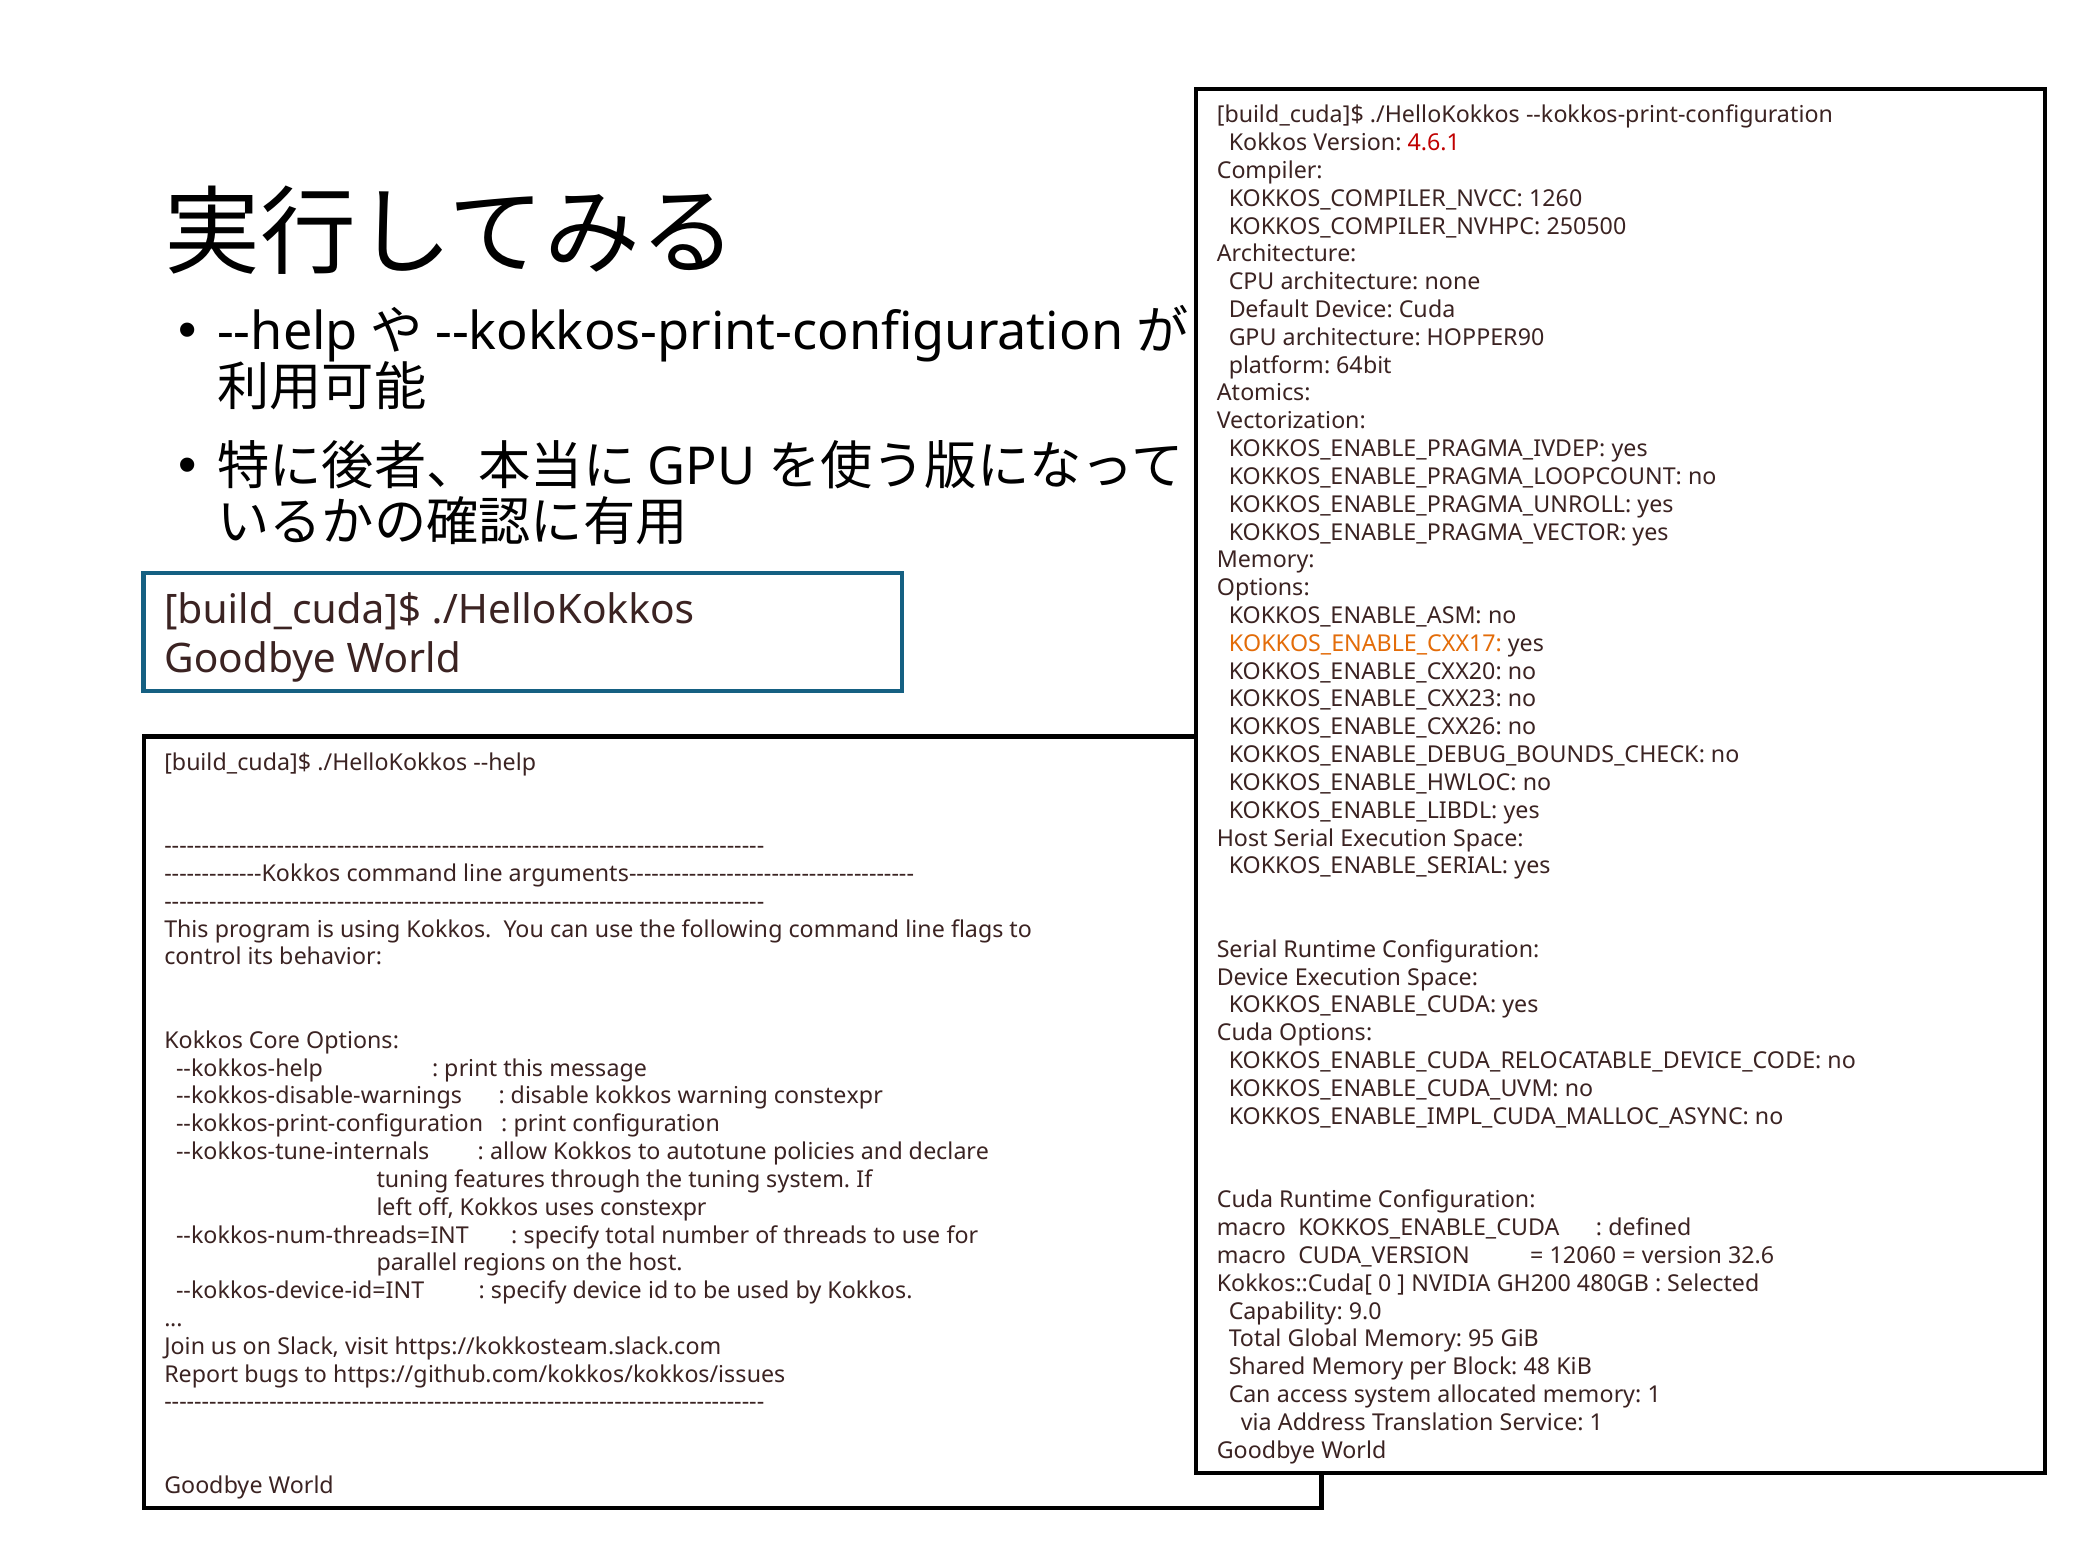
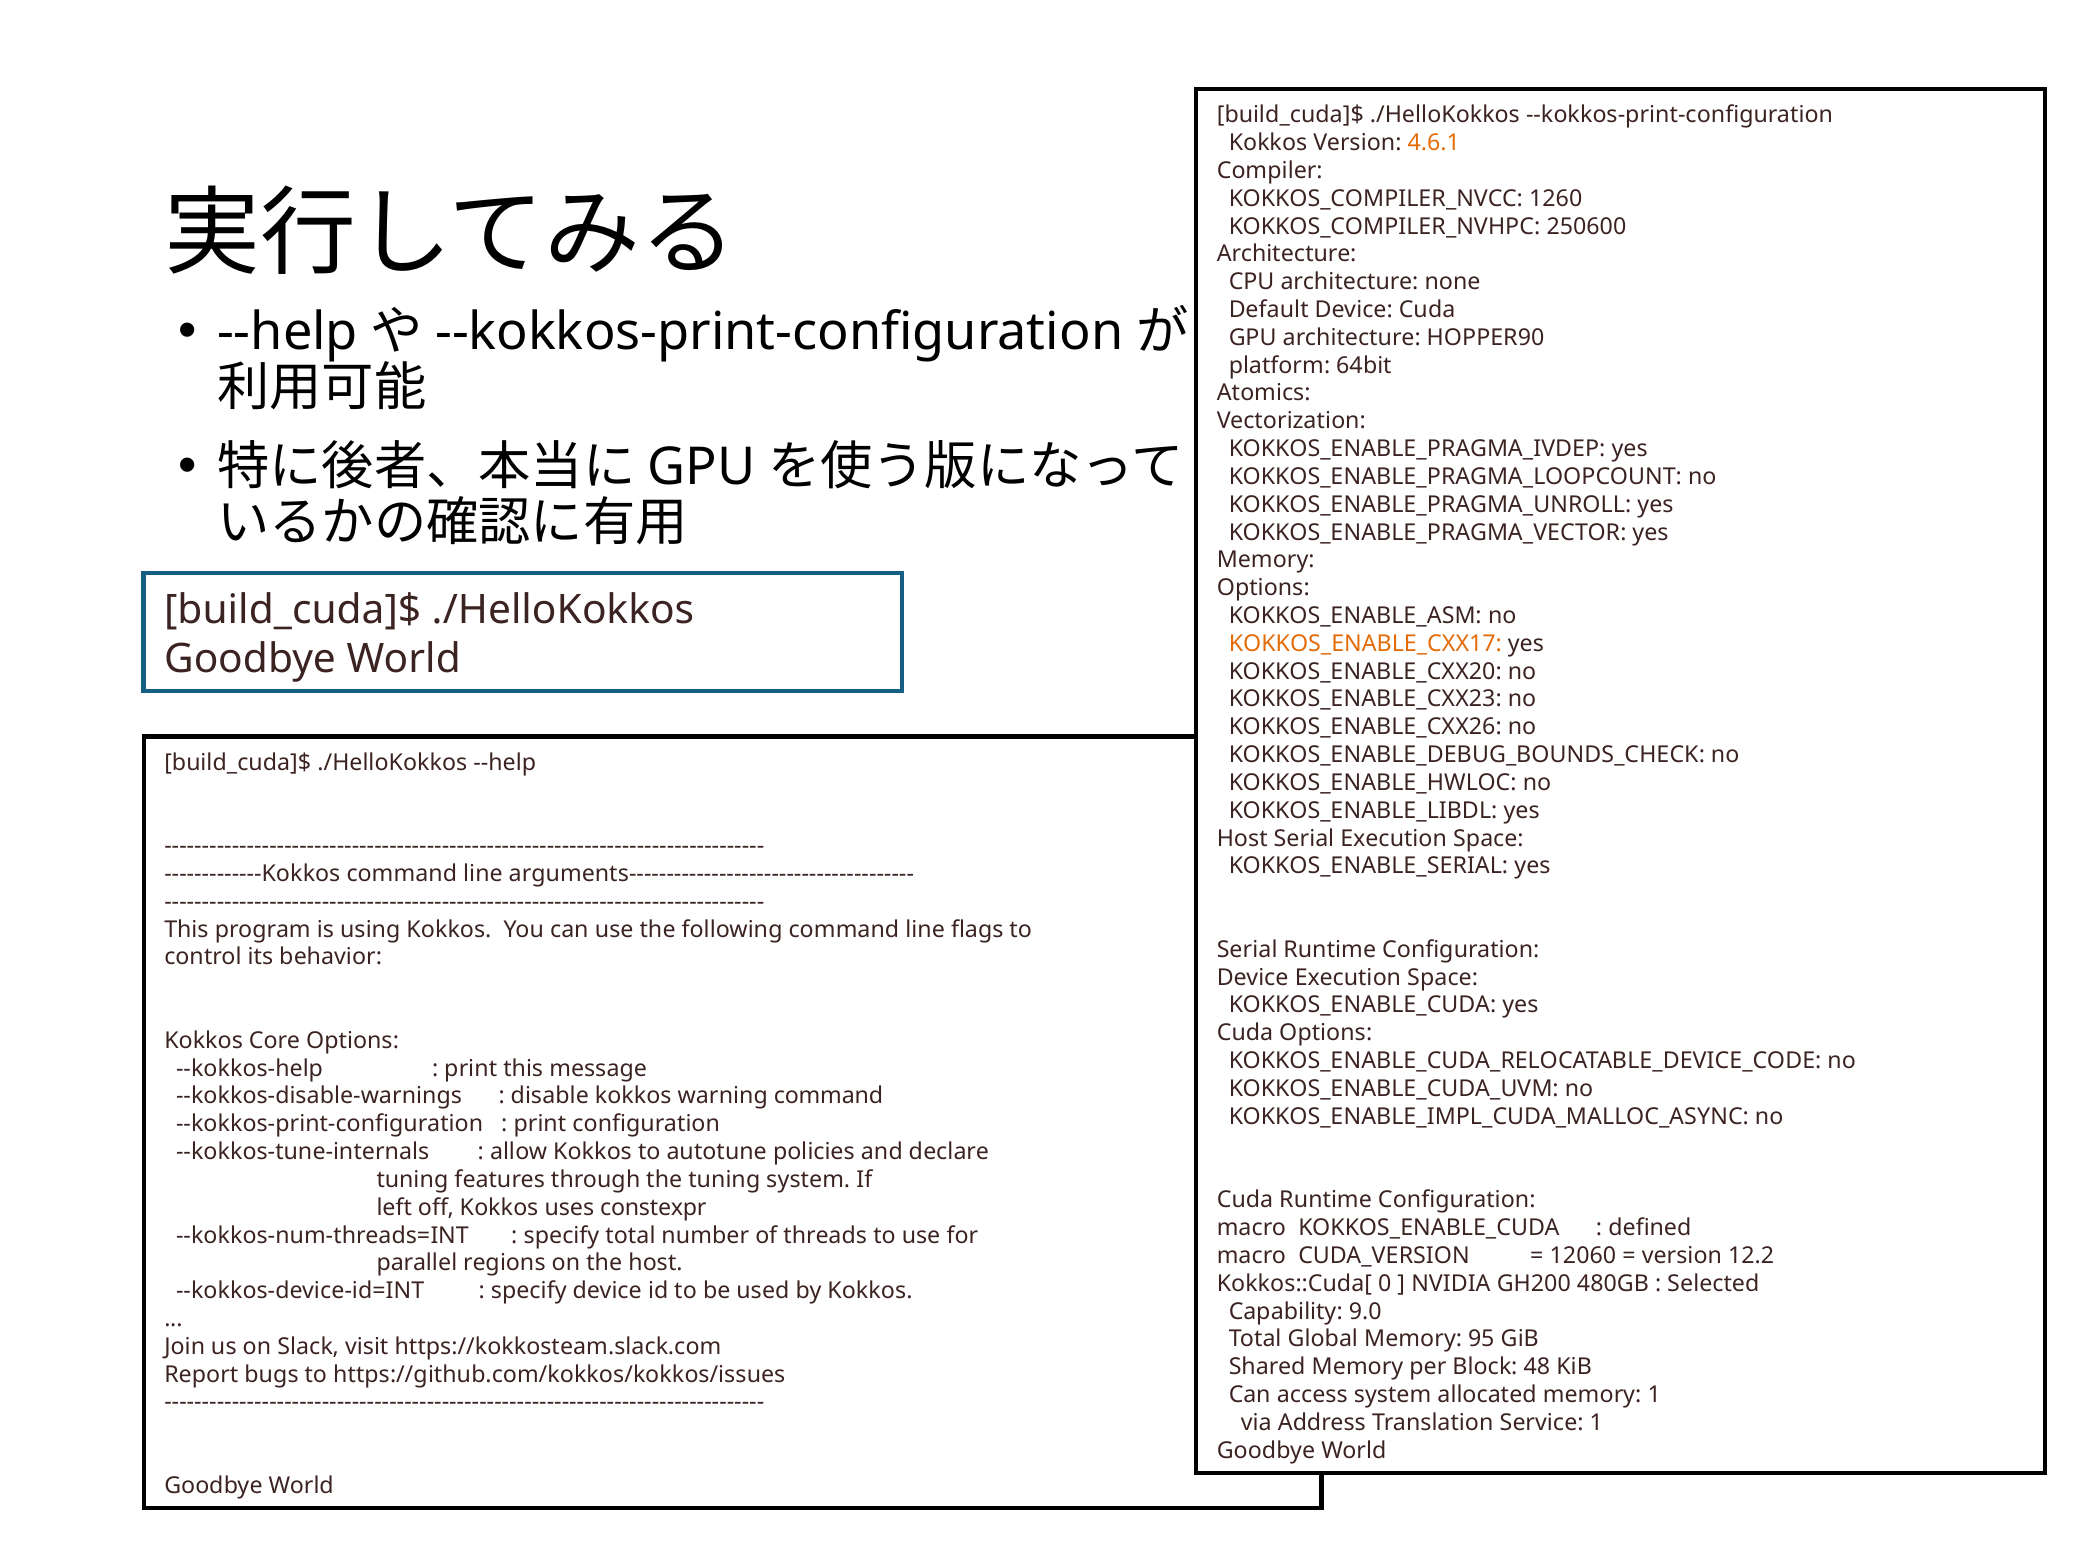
4.6.1 colour: red -> orange
250500: 250500 -> 250600
warning constexpr: constexpr -> command
32.6: 32.6 -> 12.2
